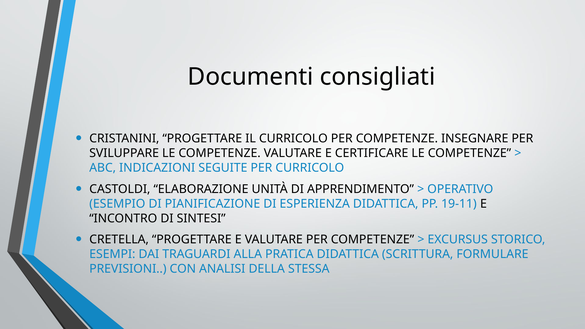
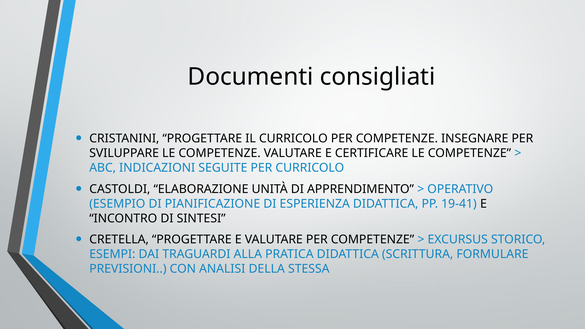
19-11: 19-11 -> 19-41
